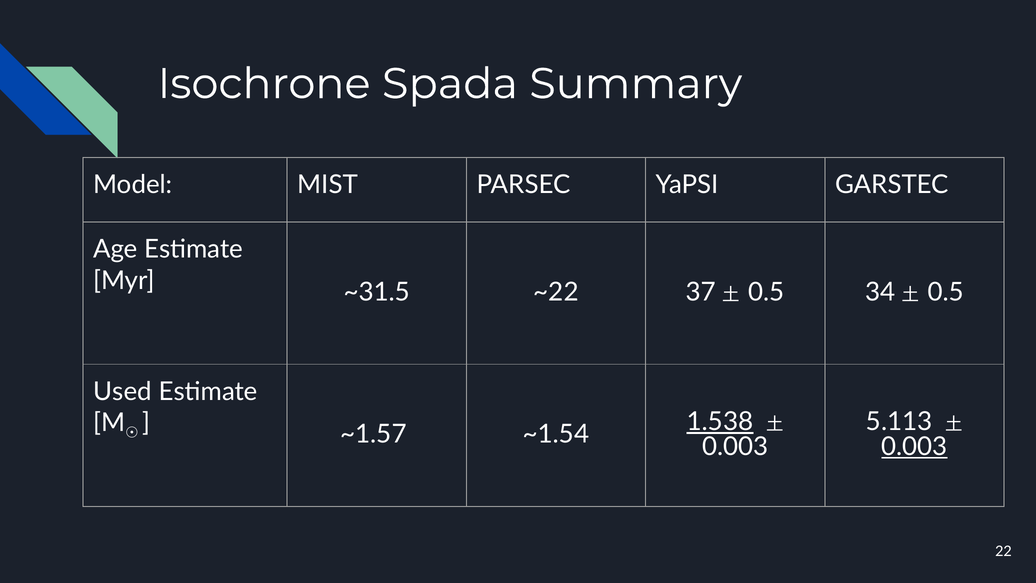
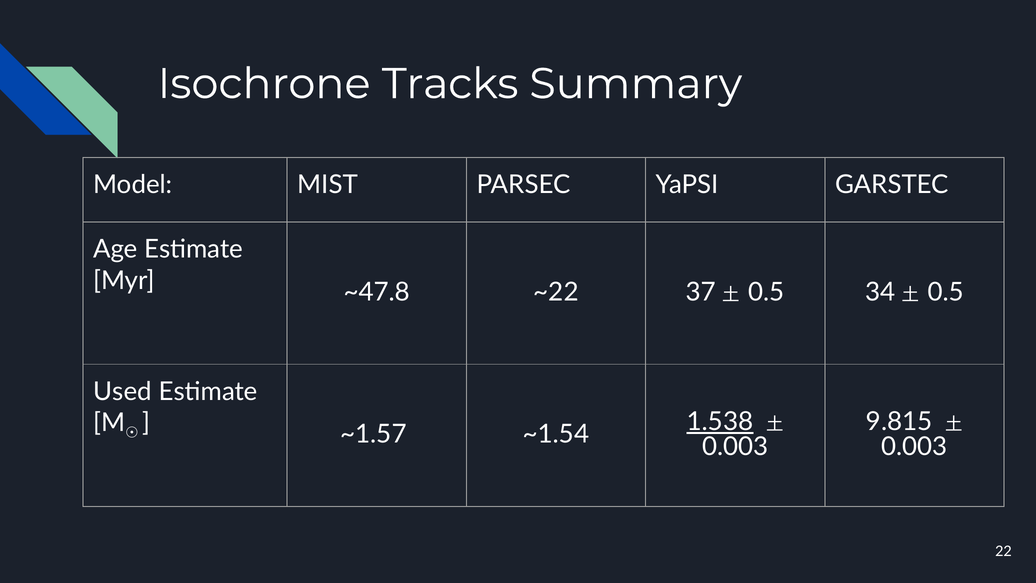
Spada: Spada -> Tracks
~31.5: ~31.5 -> ~47.8
5.113: 5.113 -> 9.815
0.003 at (914, 447) underline: present -> none
